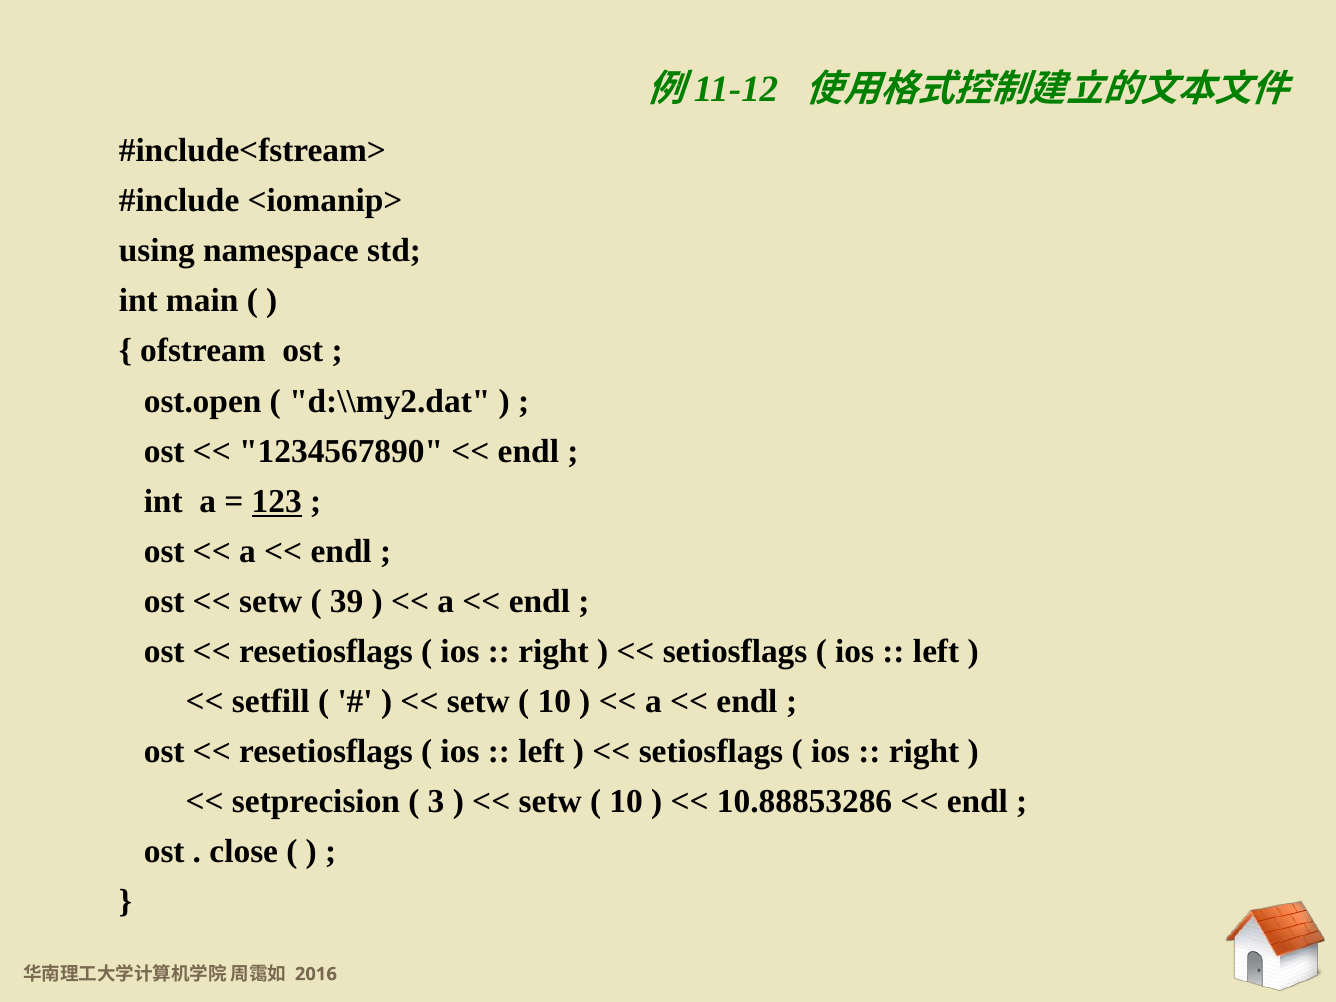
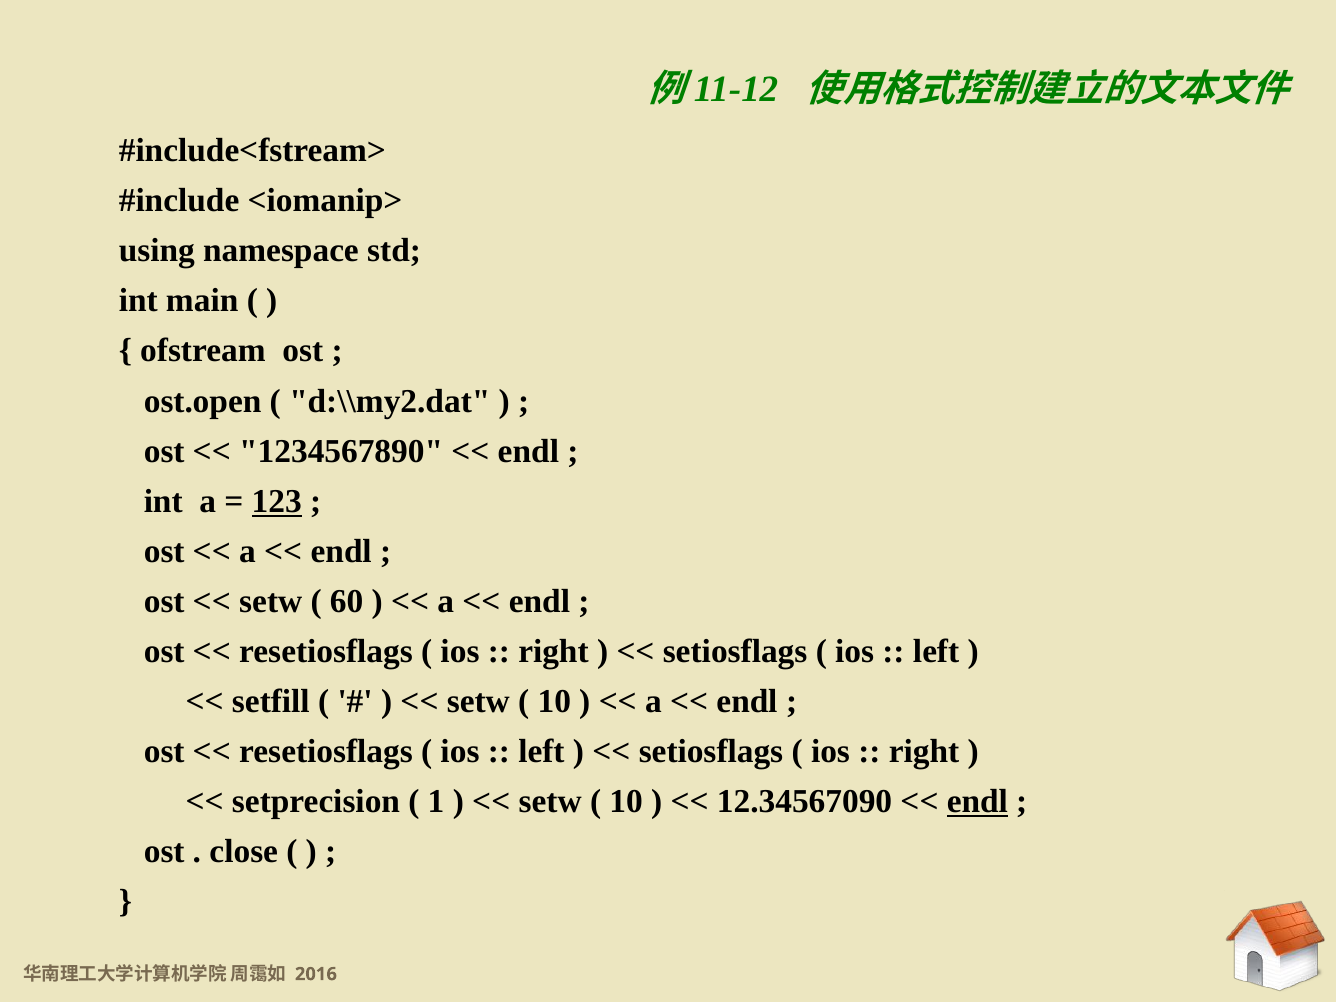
39: 39 -> 60
3: 3 -> 1
10.88853286: 10.88853286 -> 12.34567090
endl at (977, 802) underline: none -> present
